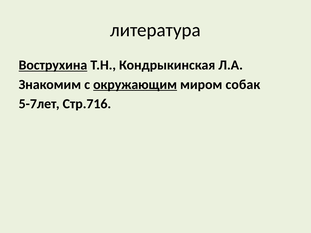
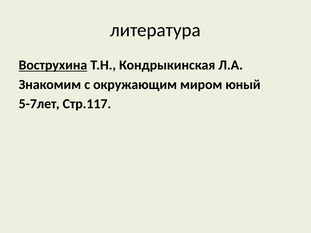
окружающим underline: present -> none
собак: собак -> юный
Стр.716: Стр.716 -> Стр.117
